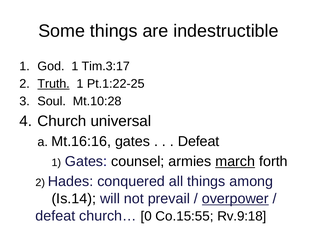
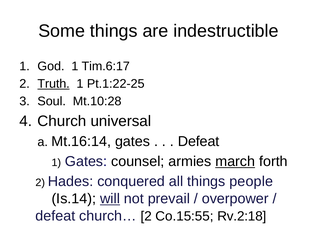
Tim.3:17: Tim.3:17 -> Tim.6:17
Mt.16:16: Mt.16:16 -> Mt.16:14
among: among -> people
will underline: none -> present
overpower underline: present -> none
church… 0: 0 -> 2
Rv.9:18: Rv.9:18 -> Rv.2:18
